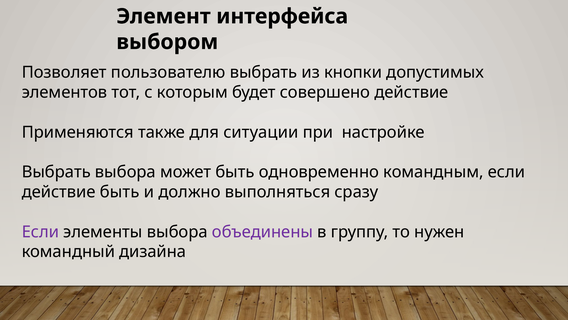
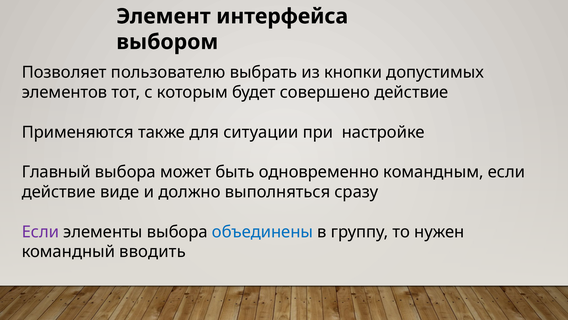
Выбрать at (56, 172): Выбрать -> Главный
действие быть: быть -> виде
объединены colour: purple -> blue
дизайна: дизайна -> вводить
